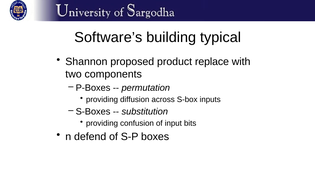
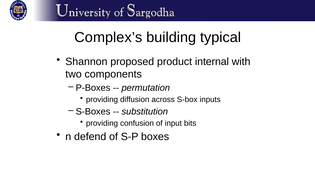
Software’s: Software’s -> Complex’s
replace: replace -> internal
